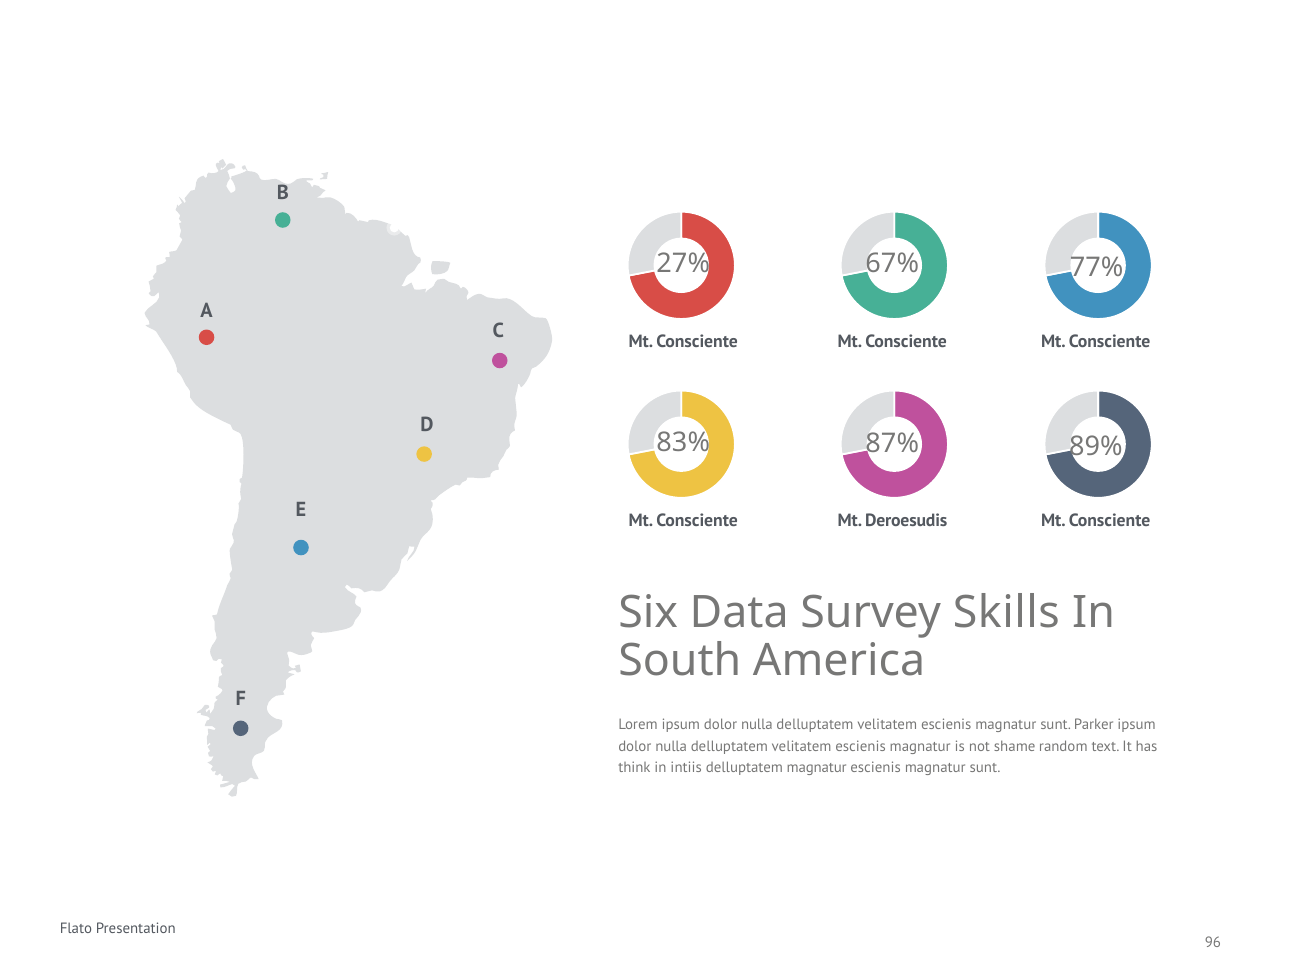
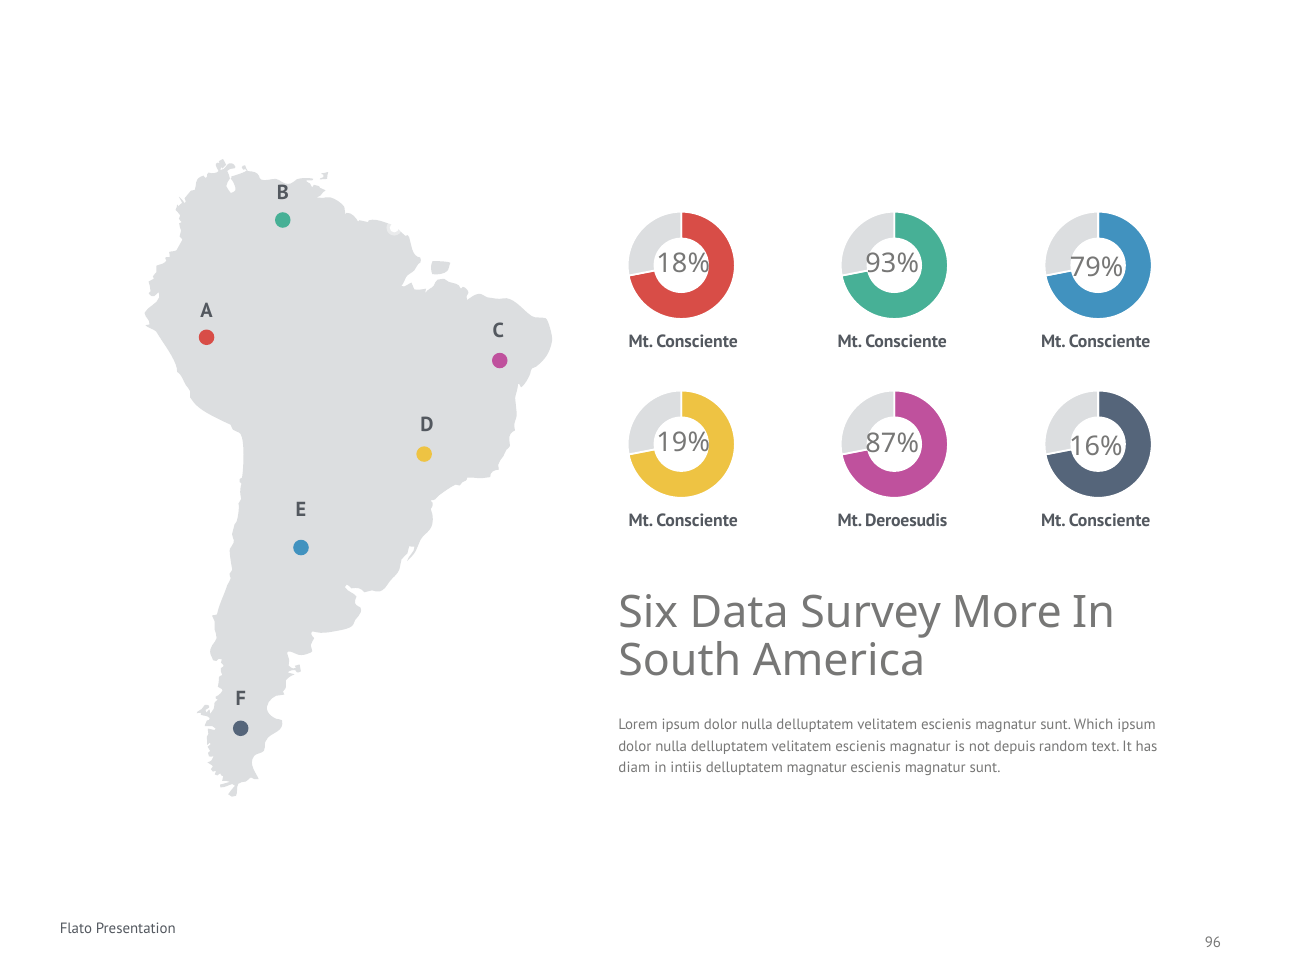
27%: 27% -> 18%
67%: 67% -> 93%
77%: 77% -> 79%
83%: 83% -> 19%
89%: 89% -> 16%
Skills: Skills -> More
Parker: Parker -> Which
shame: shame -> depuis
think: think -> diam
